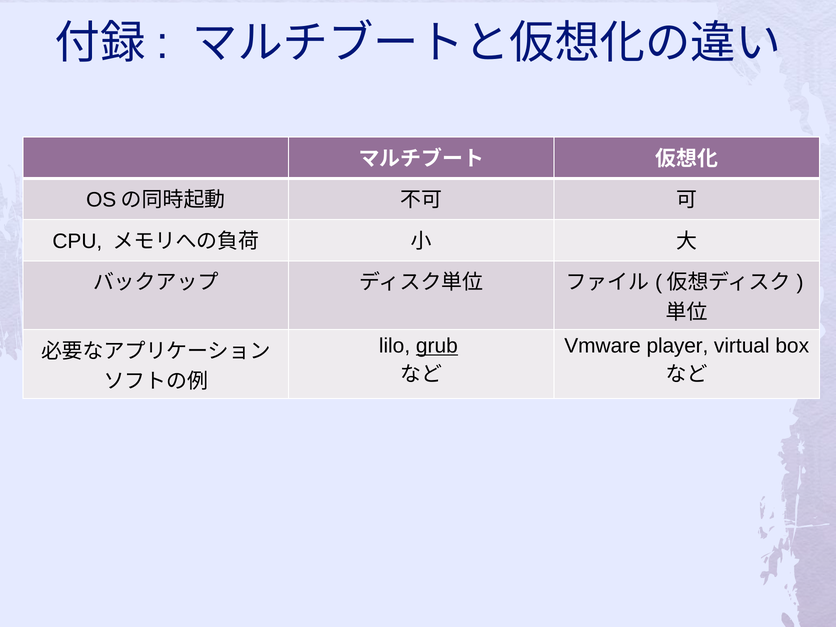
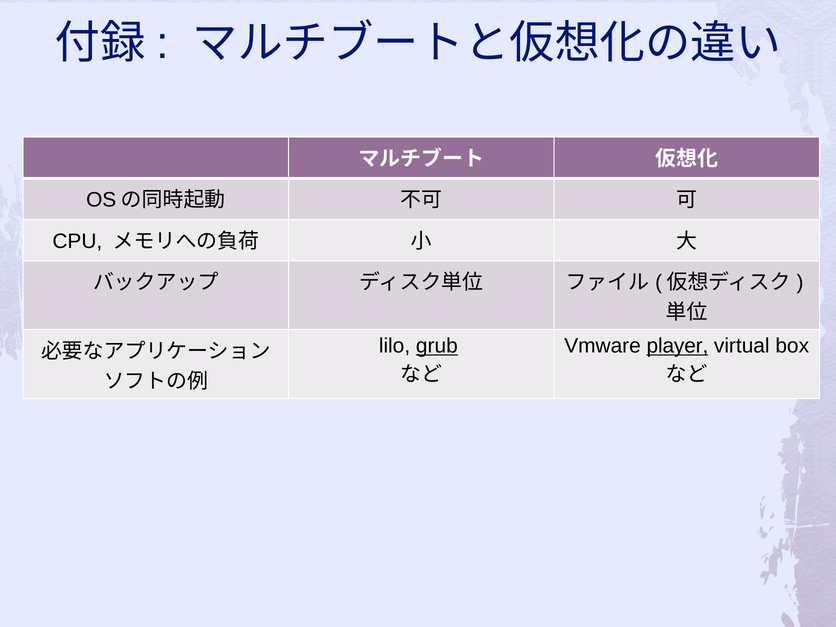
player underline: none -> present
